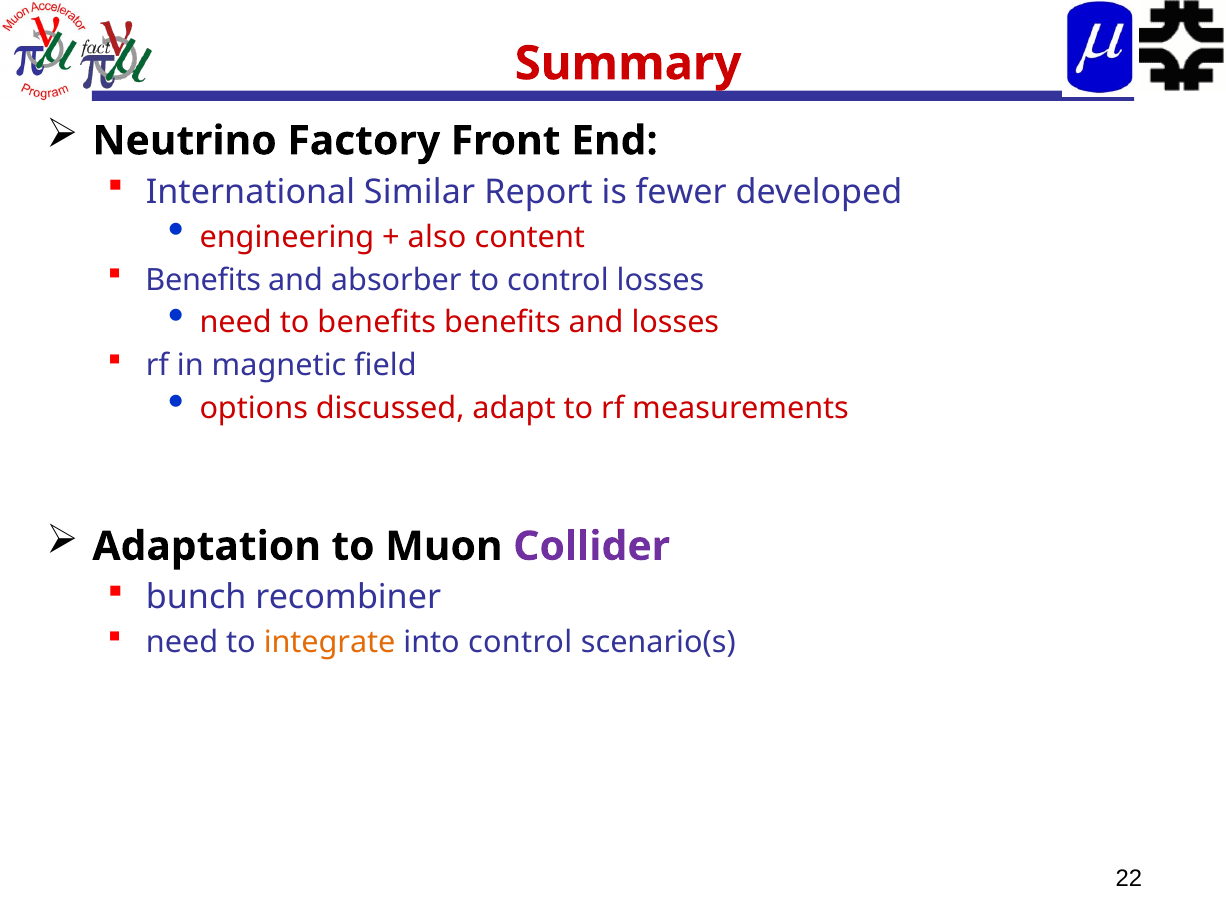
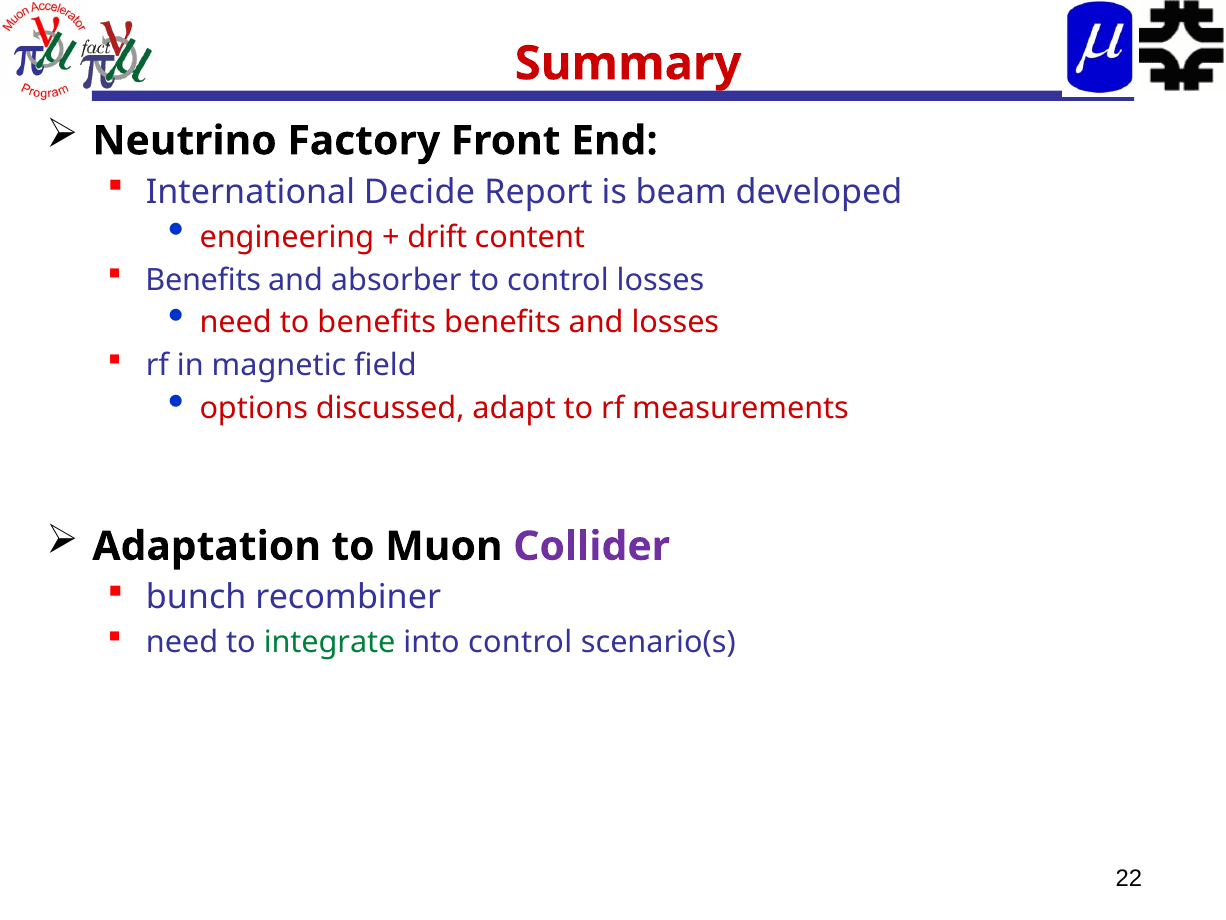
Similar: Similar -> Decide
fewer: fewer -> beam
also: also -> drift
integrate colour: orange -> green
